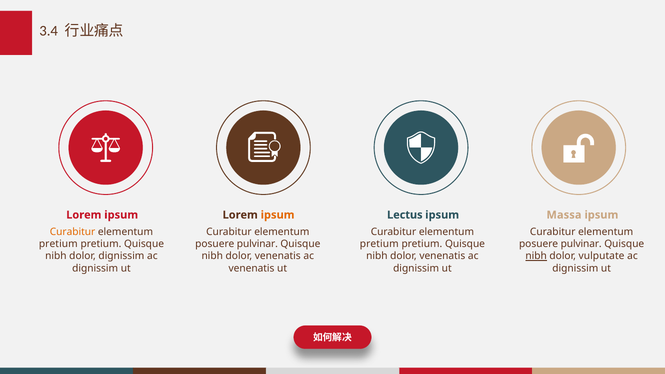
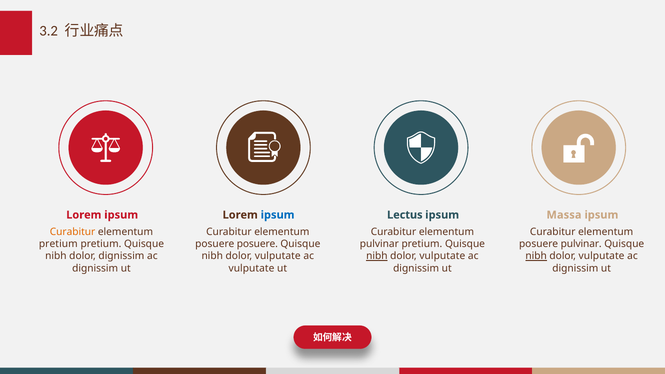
3.4: 3.4 -> 3.2
ipsum at (278, 215) colour: orange -> blue
pulvinar at (257, 244): pulvinar -> posuere
pretium at (379, 244): pretium -> pulvinar
venenatis at (278, 256): venenatis -> vulputate
nibh at (377, 256) underline: none -> present
venenatis at (442, 256): venenatis -> vulputate
venenatis at (252, 268): venenatis -> vulputate
